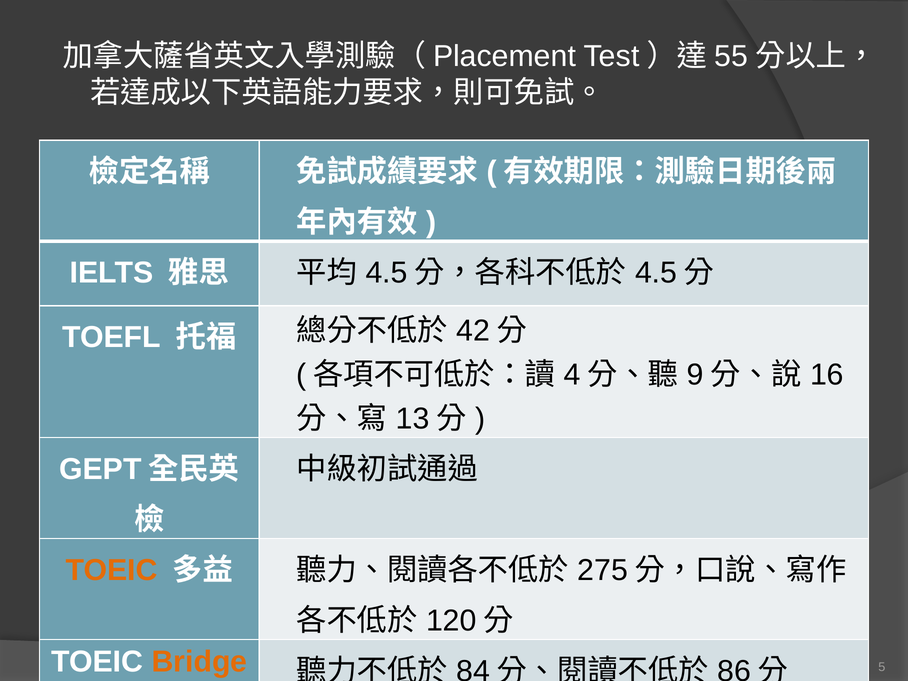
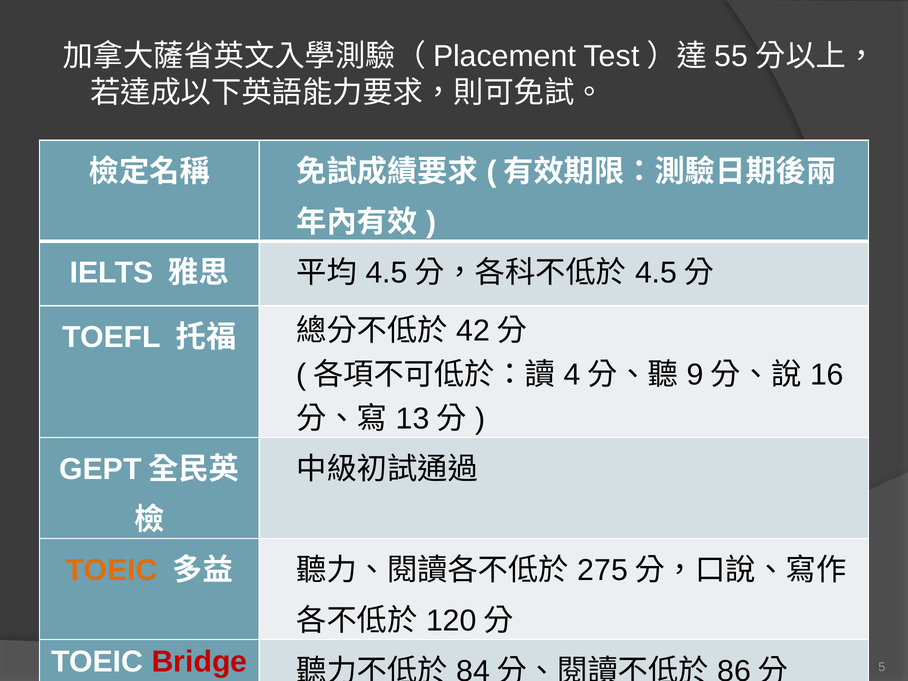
Bridge colour: orange -> red
